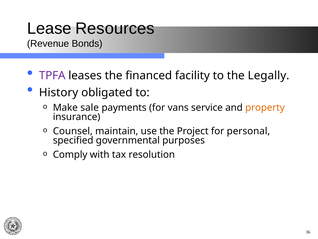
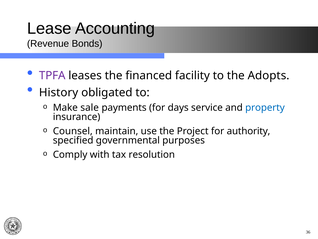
Resources: Resources -> Accounting
Legally: Legally -> Adopts
vans: vans -> days
property colour: orange -> blue
personal: personal -> authority
